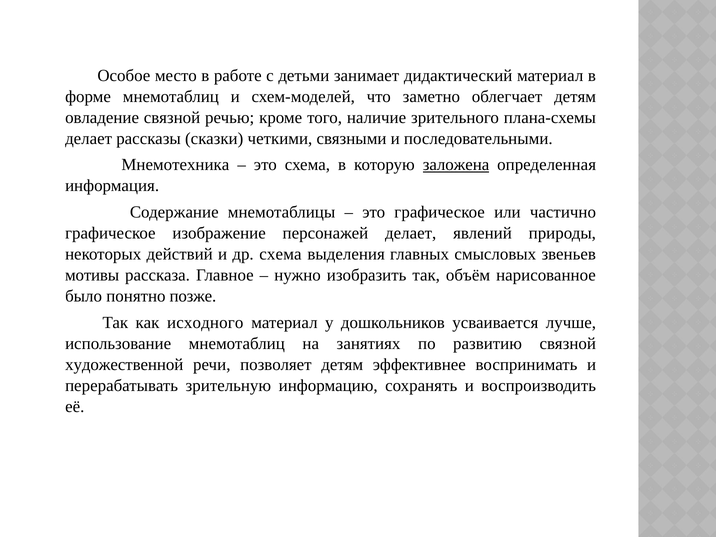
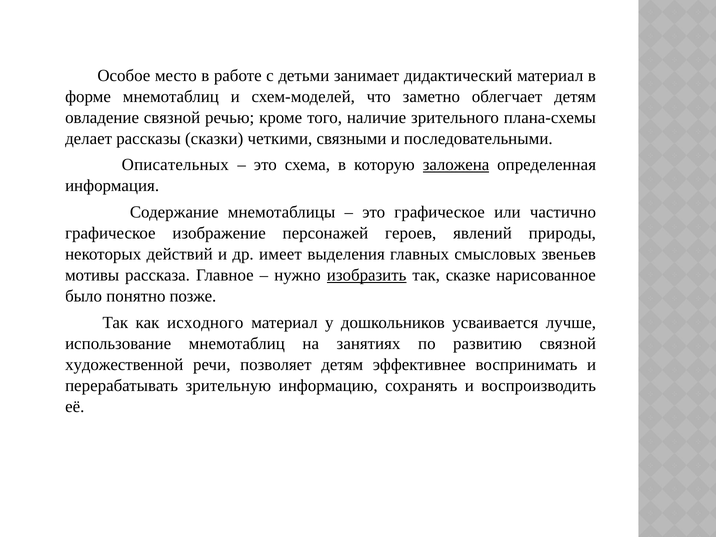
Мнемотехника: Мнемотехника -> Описательных
персонажей делает: делает -> героев
др схема: схема -> имеет
изобразить underline: none -> present
объём: объём -> сказке
